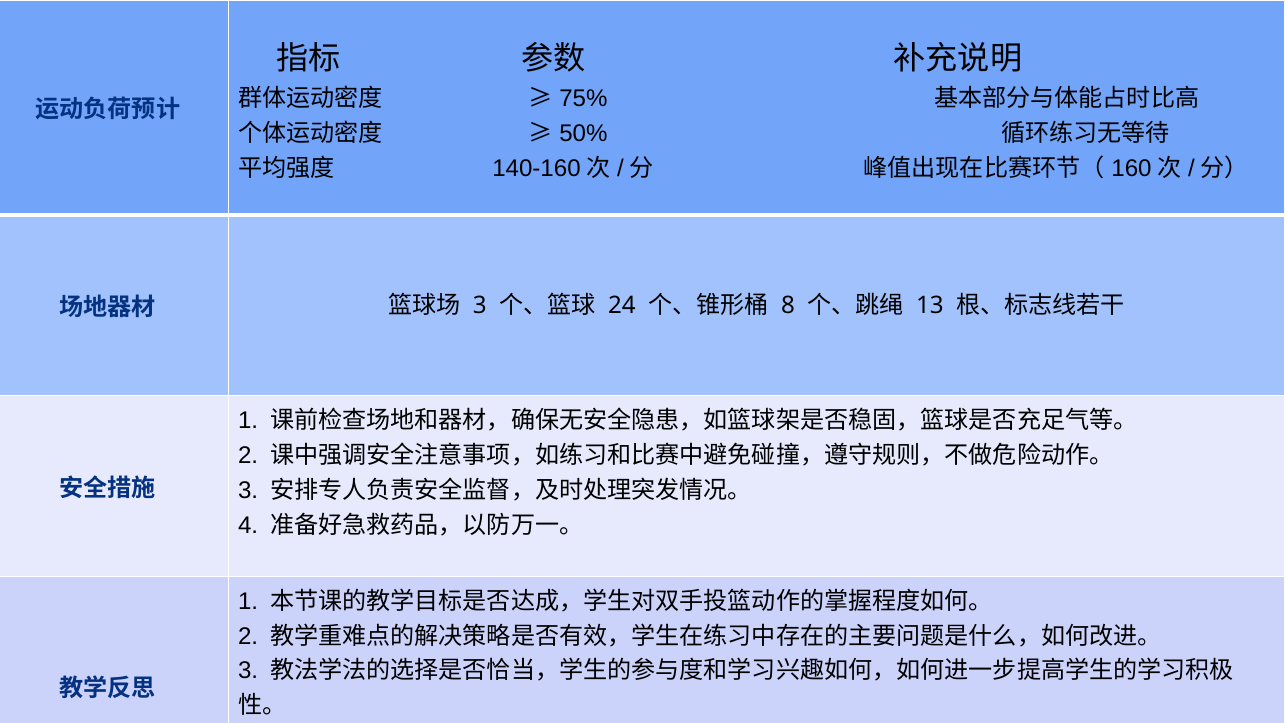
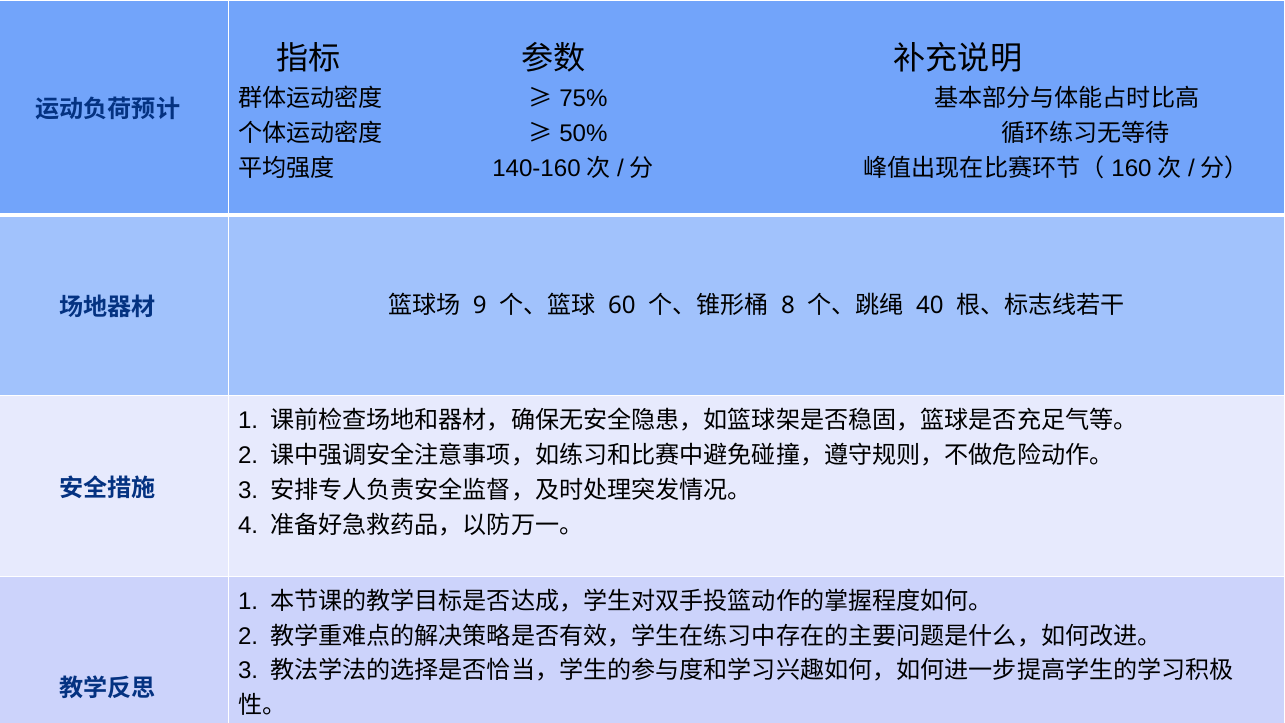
3 at (480, 305): 3 -> 9
24: 24 -> 60
13: 13 -> 40
